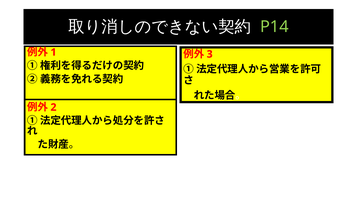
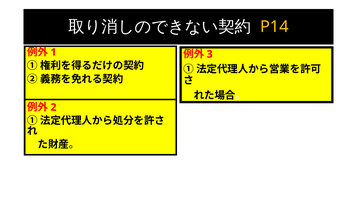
P14 colour: light green -> yellow
